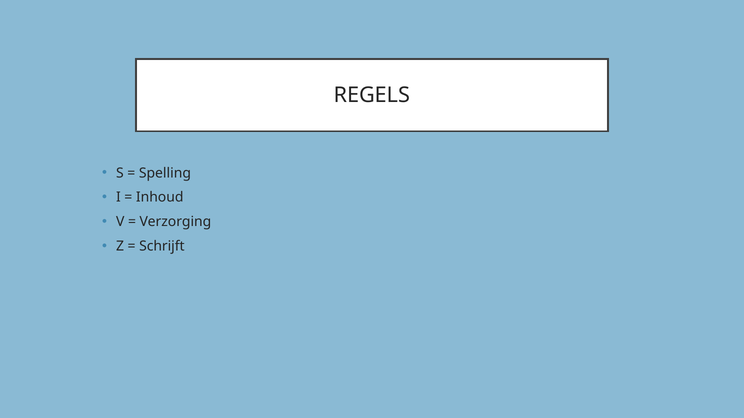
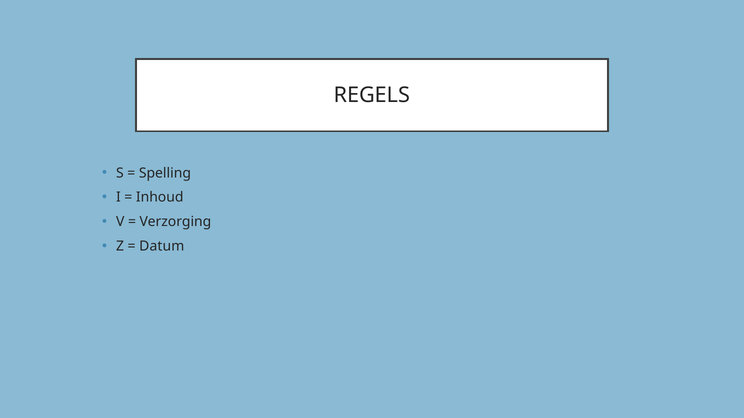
Schrijft: Schrijft -> Datum
